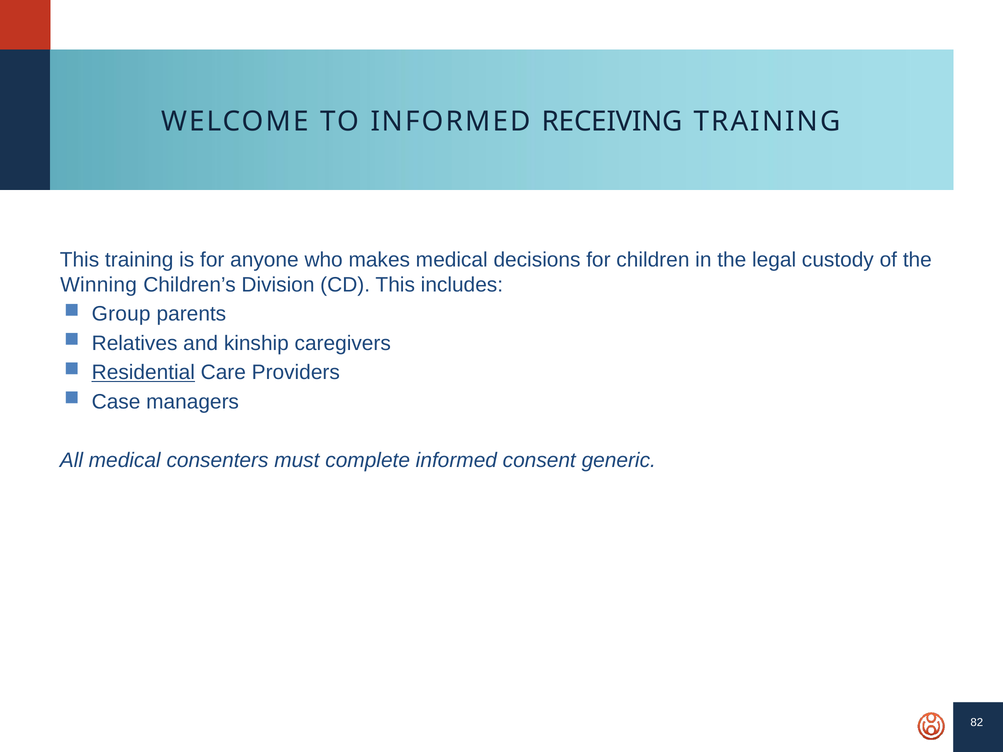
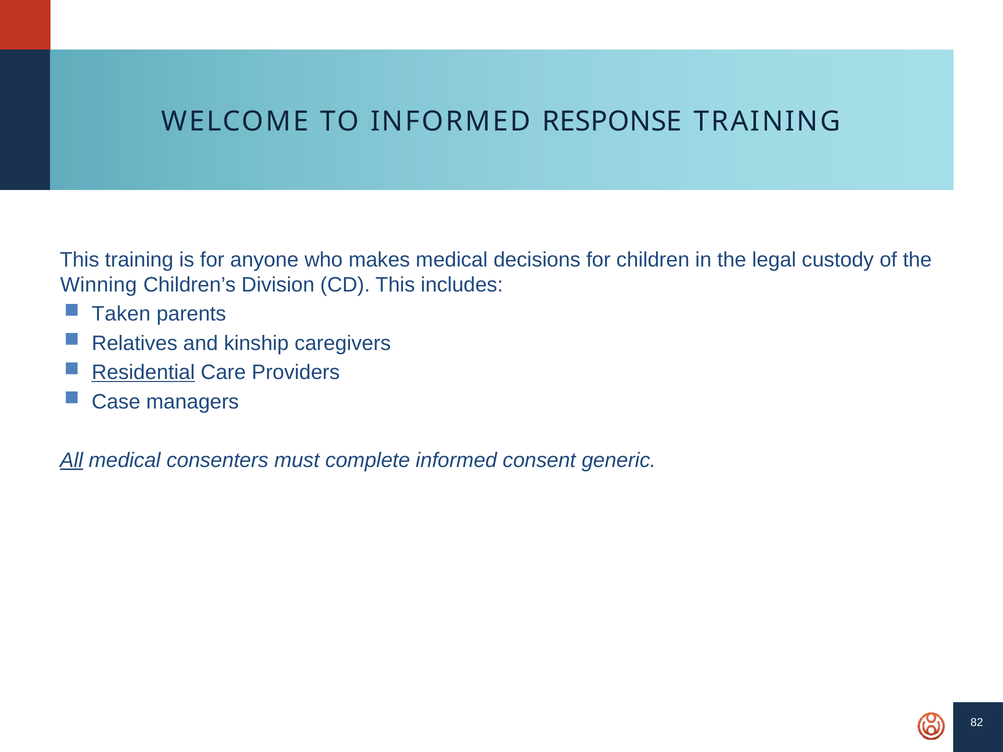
RECEIVING: RECEIVING -> RESPONSE
Group: Group -> Taken
All underline: none -> present
